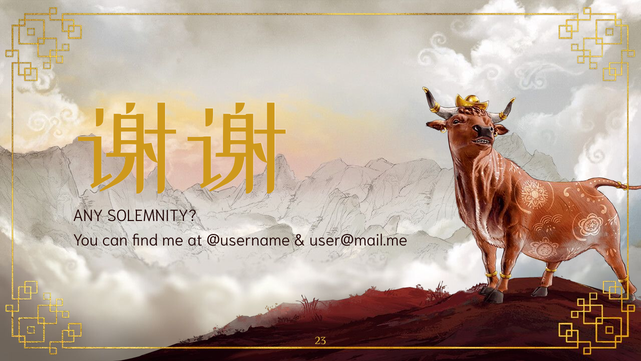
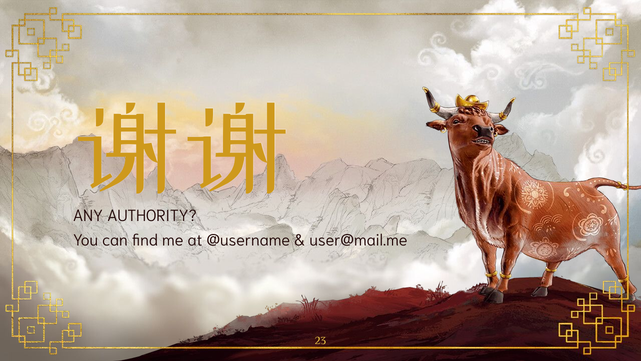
SOLEMNITY: SOLEMNITY -> AUTHORITY
